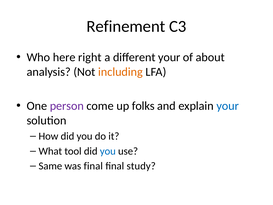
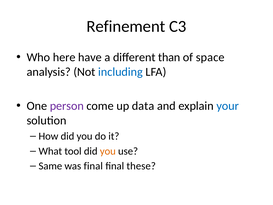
right: right -> have
different your: your -> than
about: about -> space
including colour: orange -> blue
folks: folks -> data
you at (108, 151) colour: blue -> orange
study: study -> these
